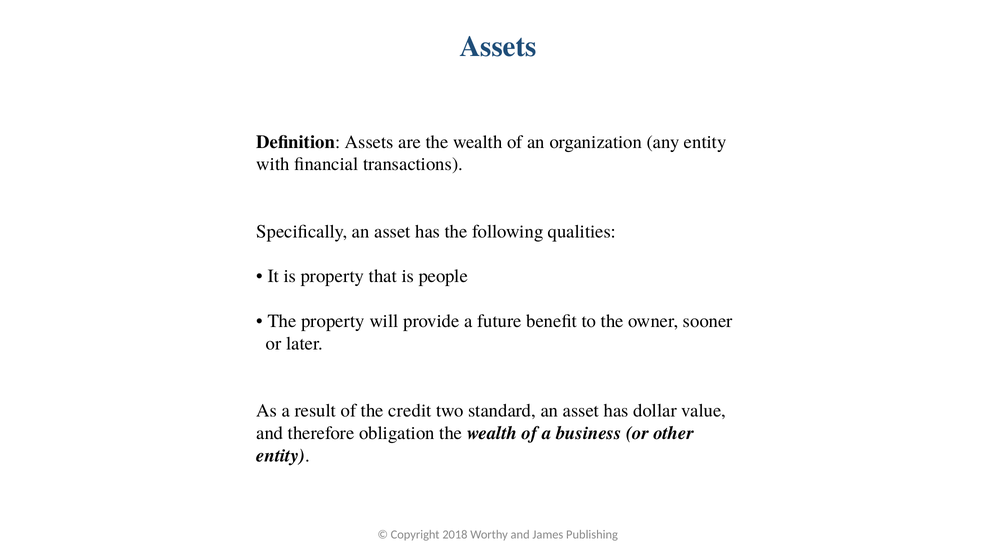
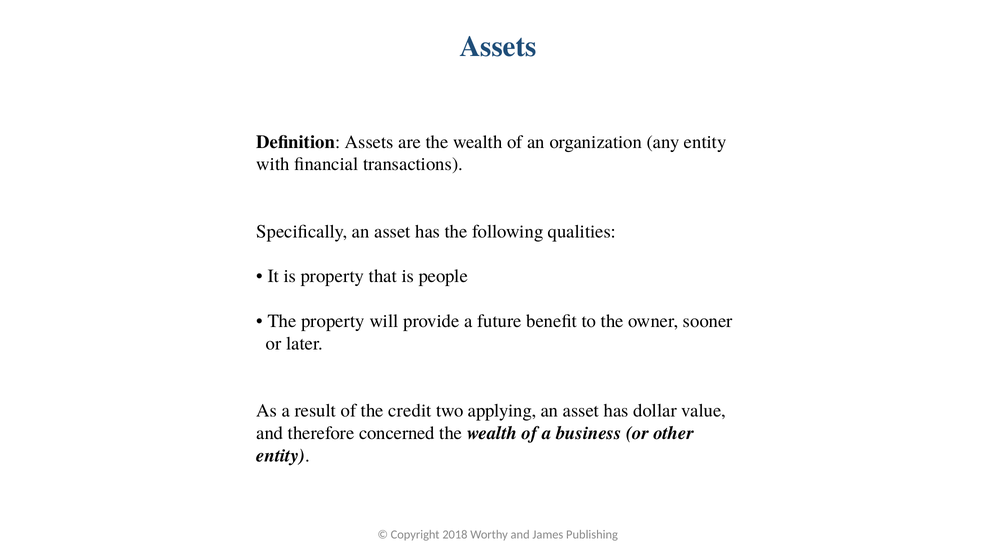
standard: standard -> applying
obligation: obligation -> concerned
